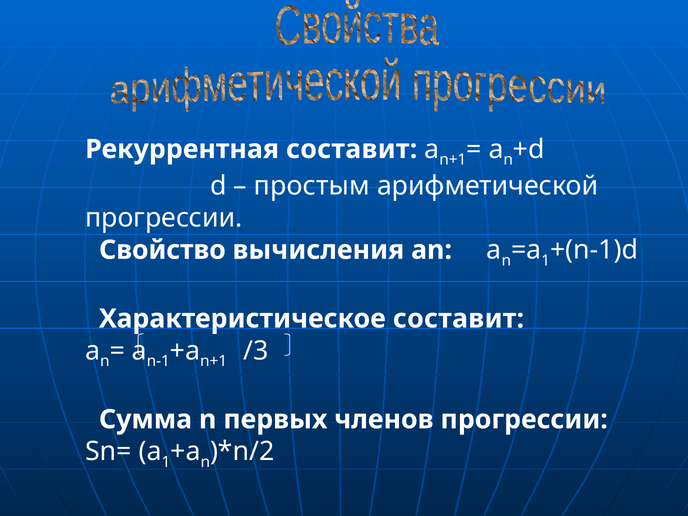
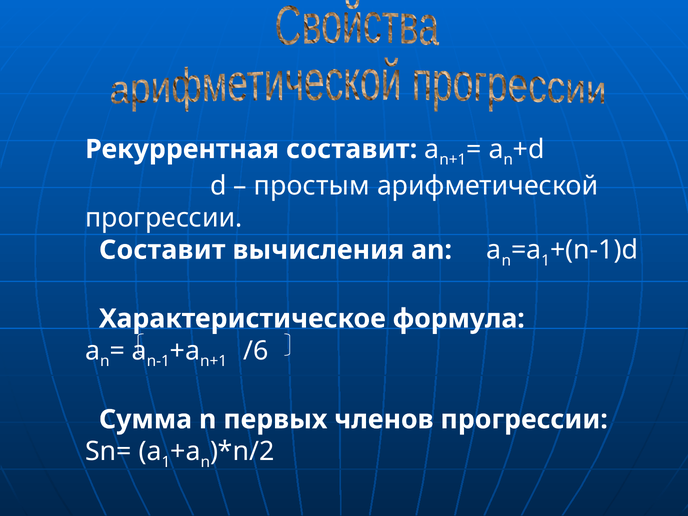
Свойство at (162, 250): Свойство -> Составит
Характеристическое составит: составит -> формула
/3: /3 -> /6
